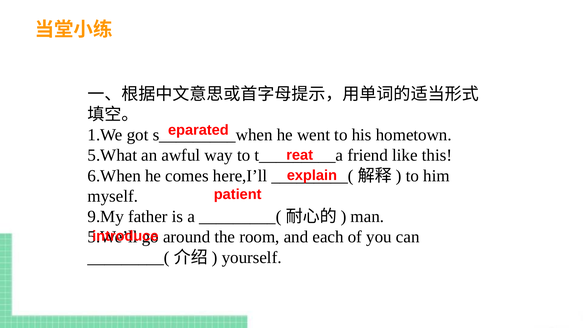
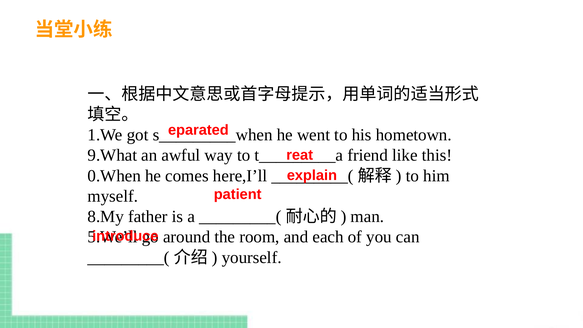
5.What: 5.What -> 9.What
6.When: 6.When -> 0.When
9.My: 9.My -> 8.My
